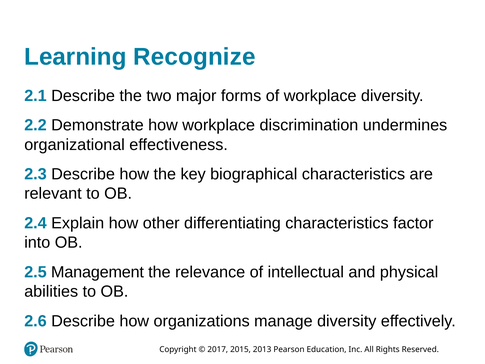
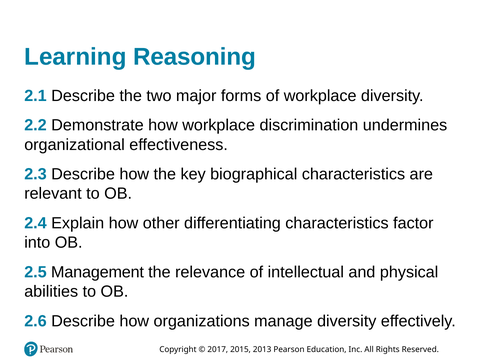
Recognize: Recognize -> Reasoning
